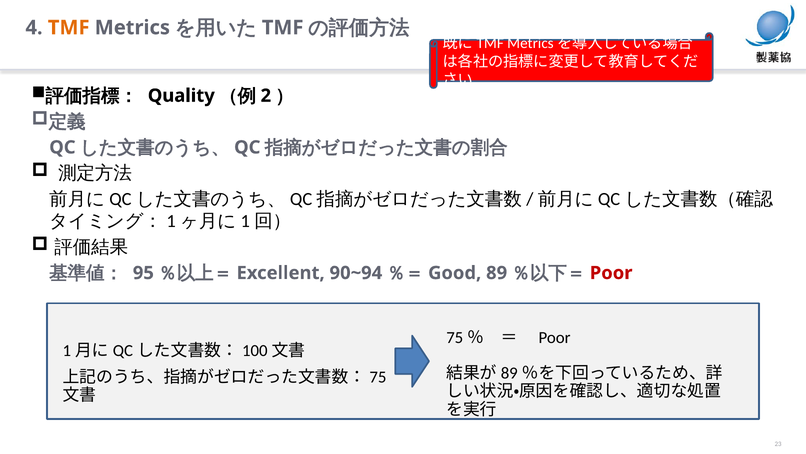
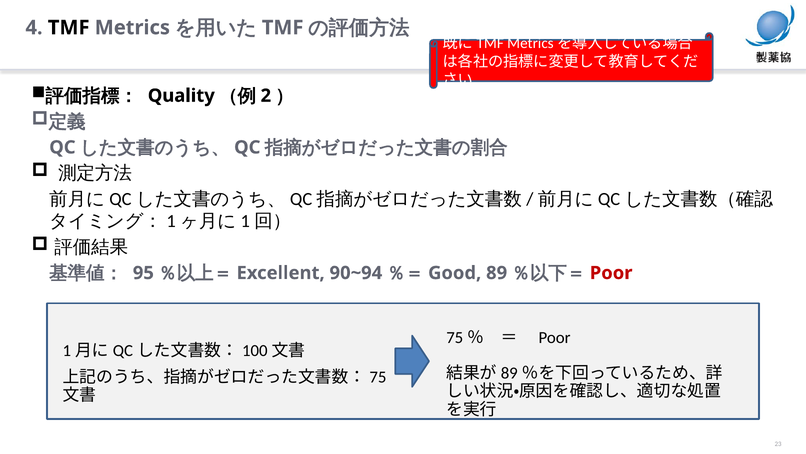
TMF at (69, 28) colour: orange -> black
